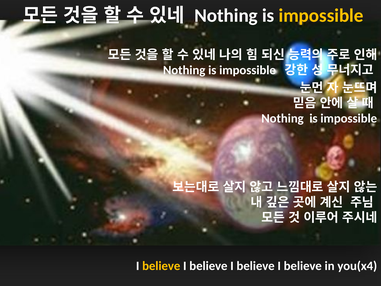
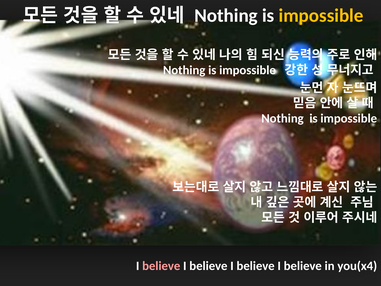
believe at (161, 266) colour: yellow -> pink
